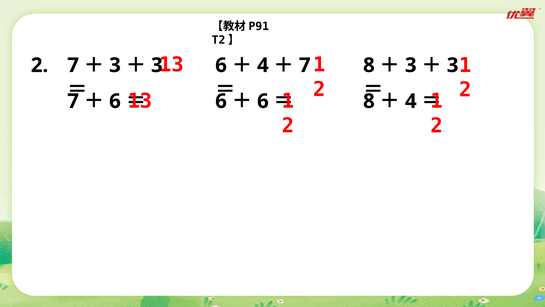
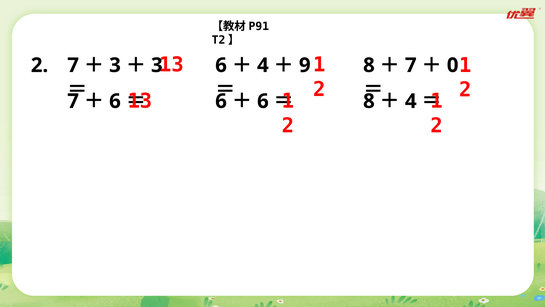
7 at (305, 65): 7 -> 9
3 at (411, 65): 3 -> 7
3 at (453, 65): 3 -> 0
